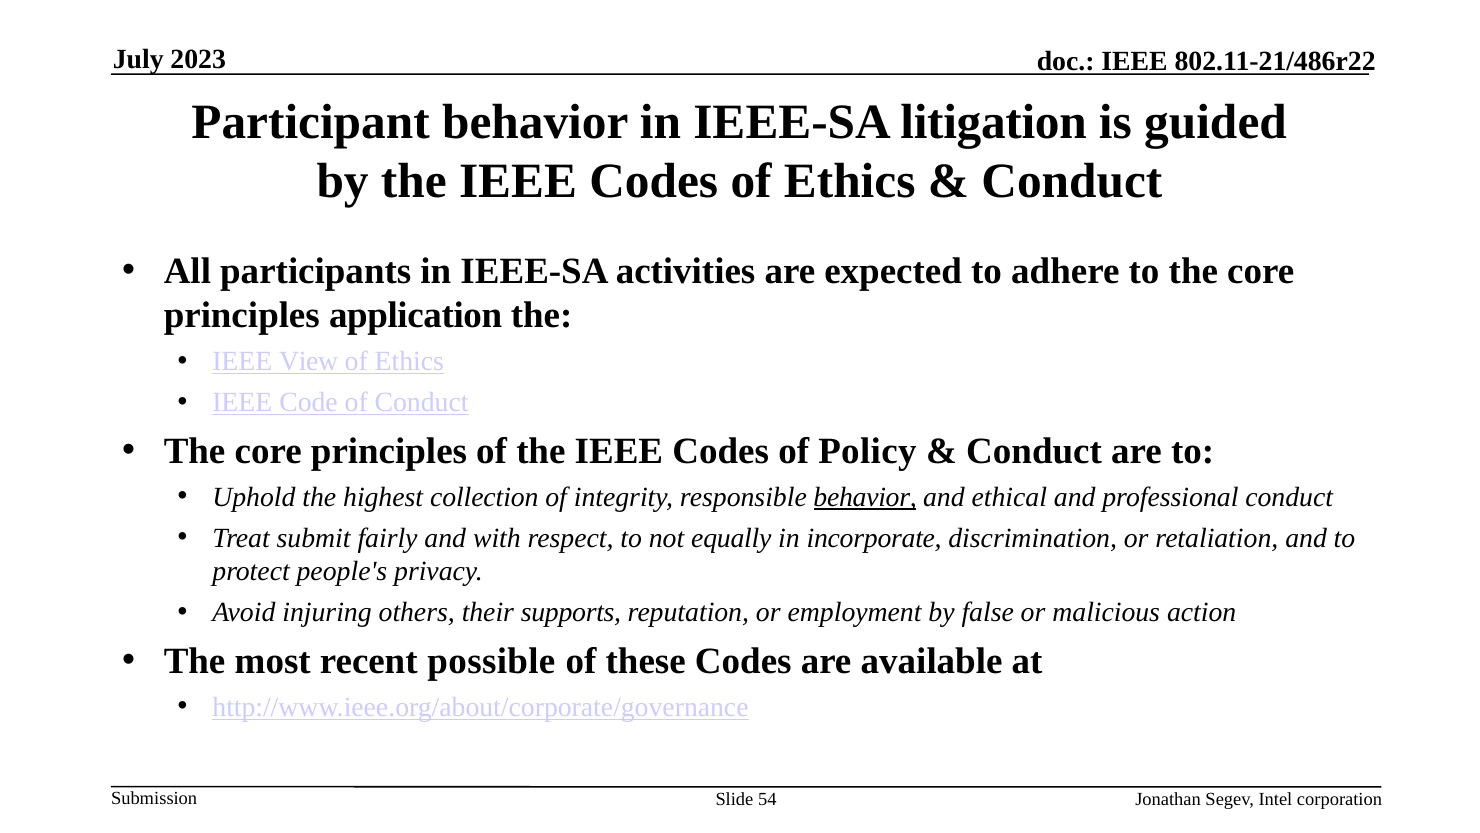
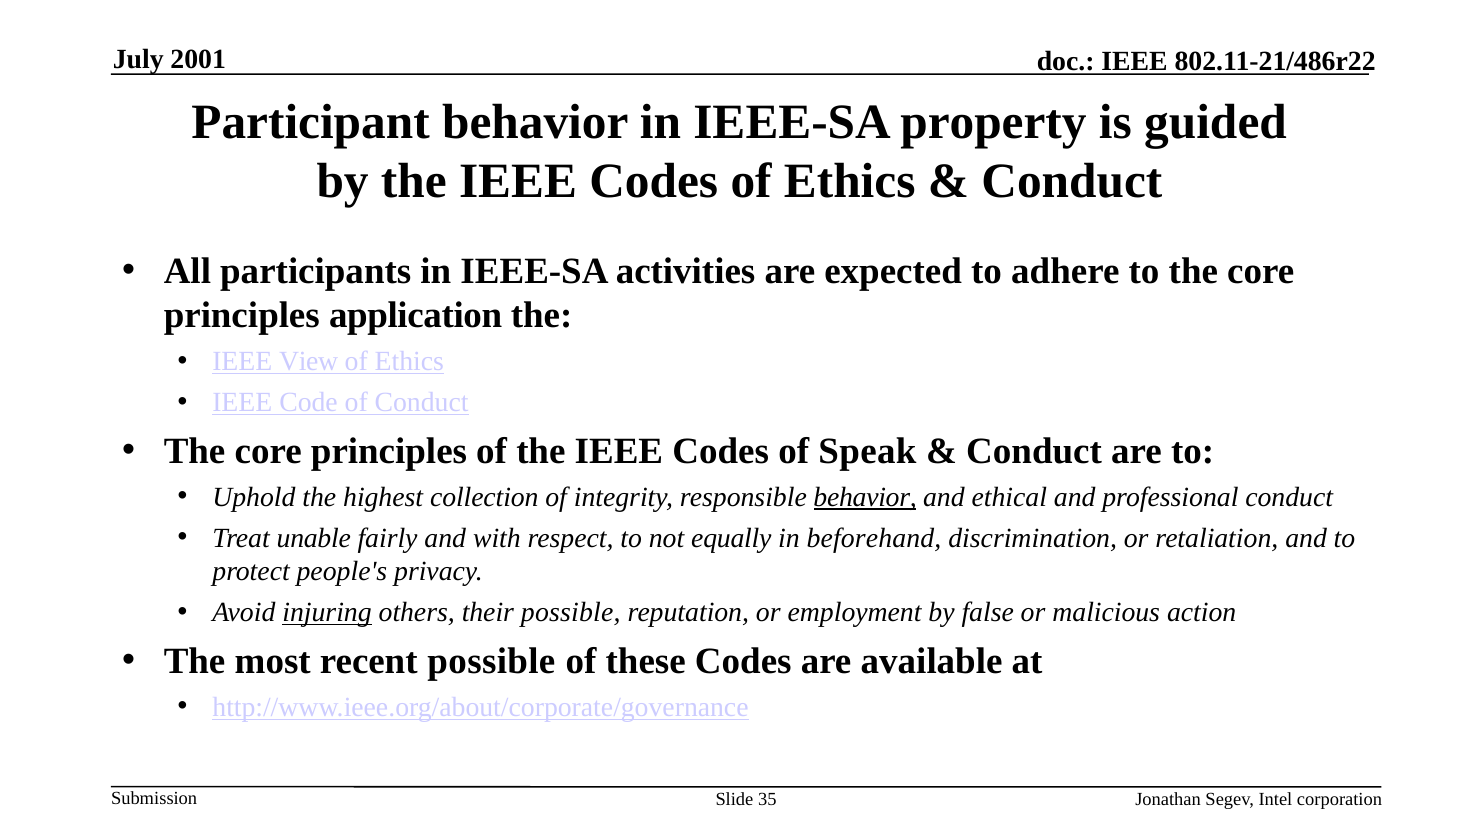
2023: 2023 -> 2001
litigation: litigation -> property
Policy: Policy -> Speak
submit: submit -> unable
incorporate: incorporate -> beforehand
injuring underline: none -> present
their supports: supports -> possible
54: 54 -> 35
